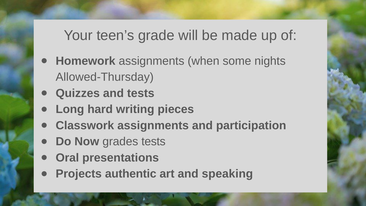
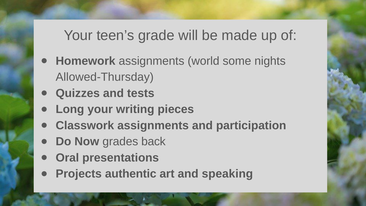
when: when -> world
Long hard: hard -> your
grades tests: tests -> back
